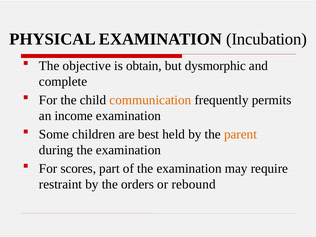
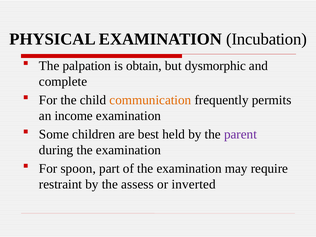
objective: objective -> palpation
parent colour: orange -> purple
scores: scores -> spoon
orders: orders -> assess
rebound: rebound -> inverted
